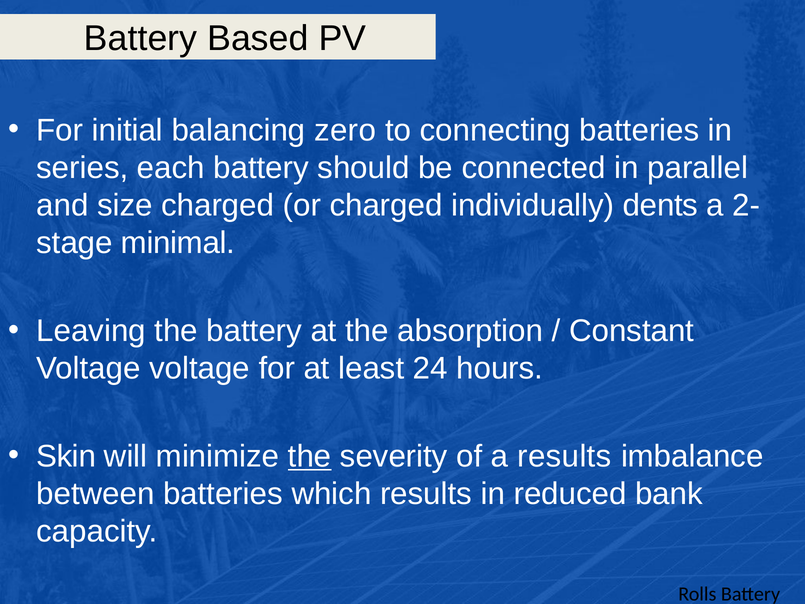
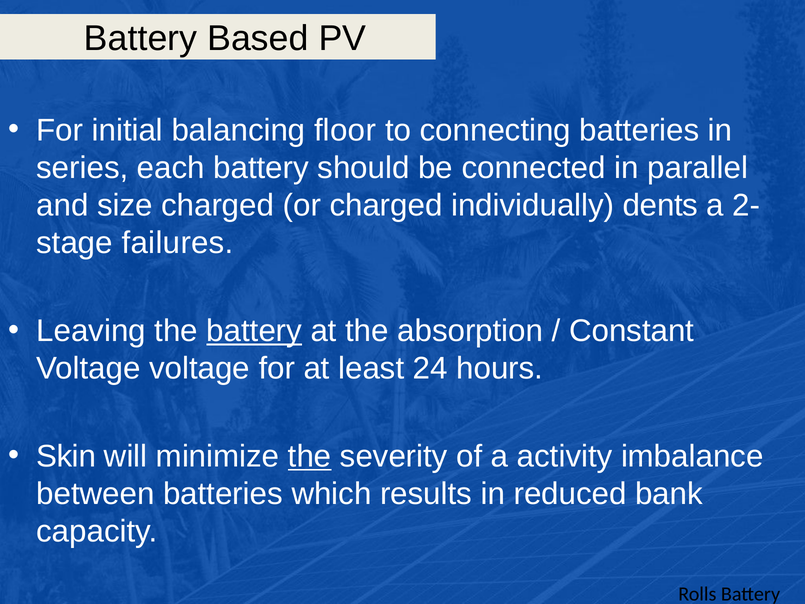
zero: zero -> floor
minimal: minimal -> failures
battery at (254, 331) underline: none -> present
a results: results -> activity
